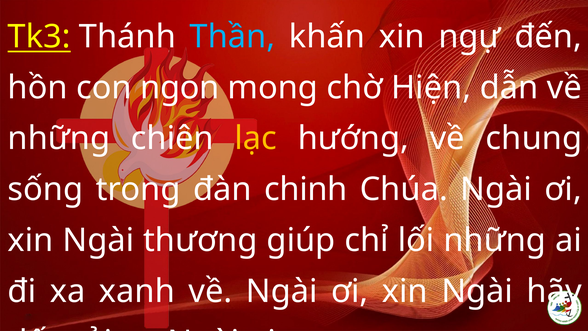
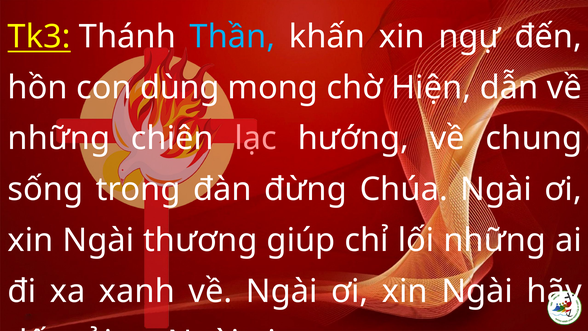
ngon: ngon -> dùng
lạc colour: yellow -> pink
chinh: chinh -> đừng
